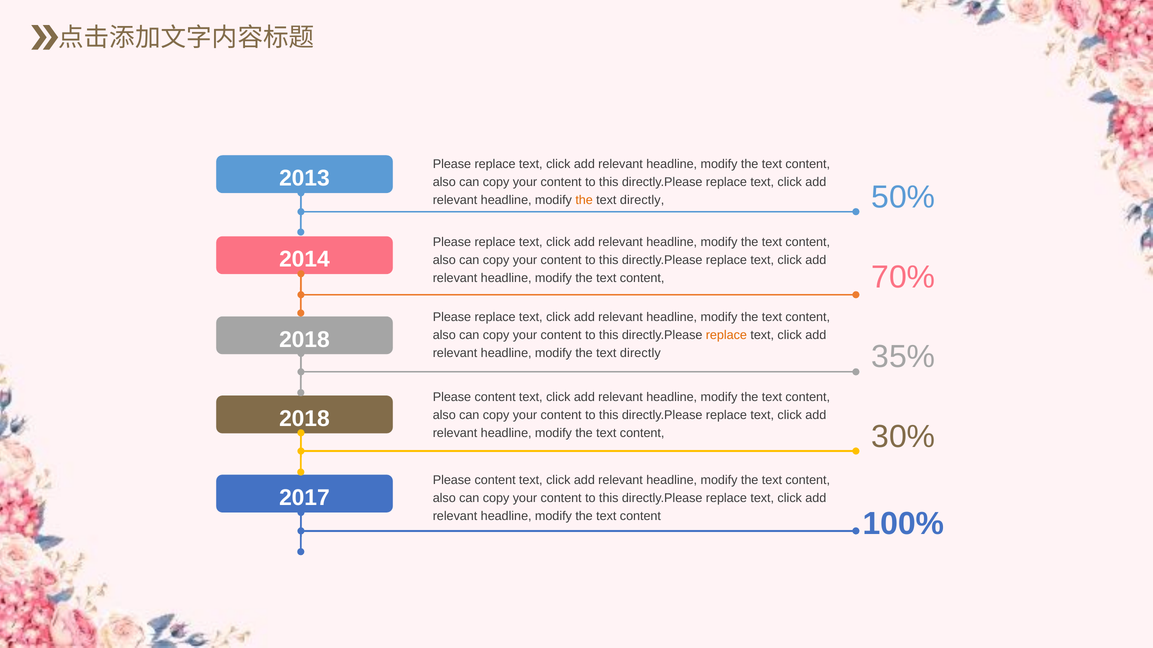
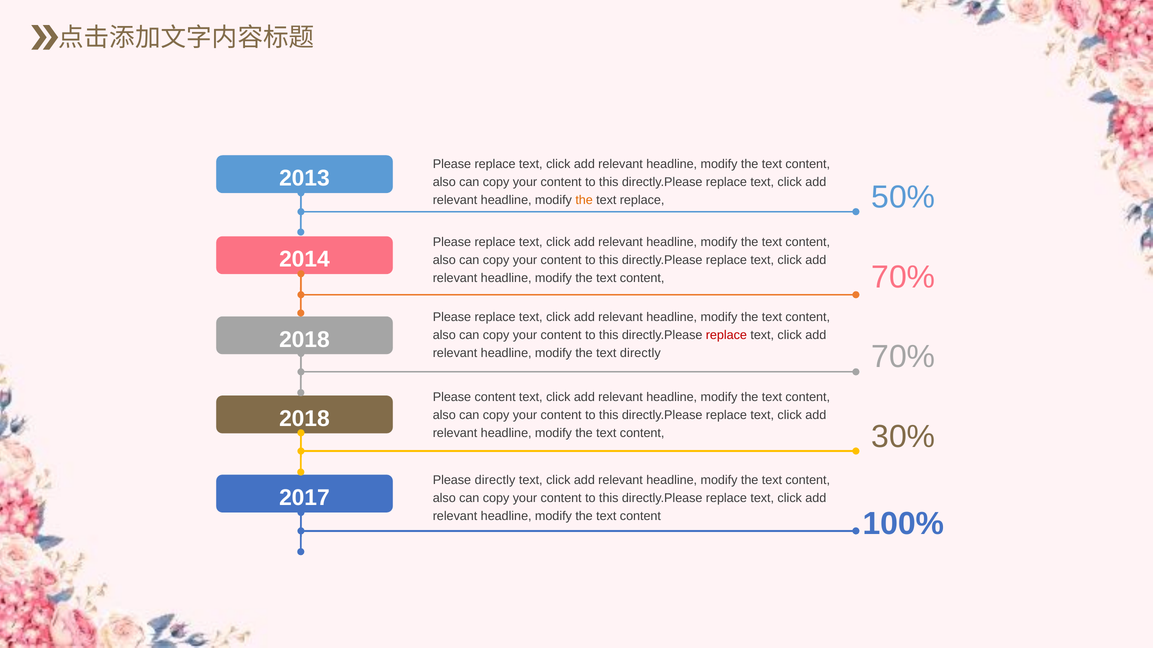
directly at (642, 200): directly -> replace
replace at (726, 335) colour: orange -> red
35% at (903, 357): 35% -> 70%
content at (495, 480): content -> directly
